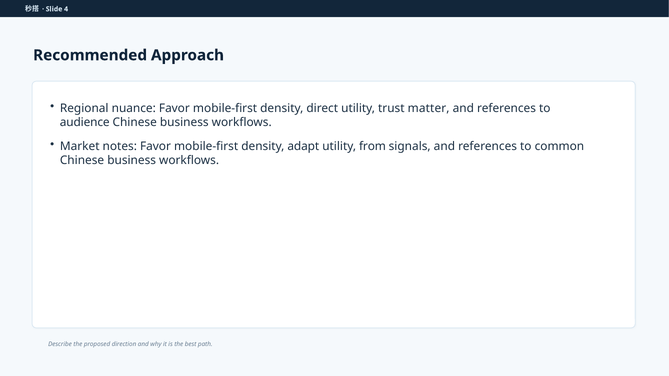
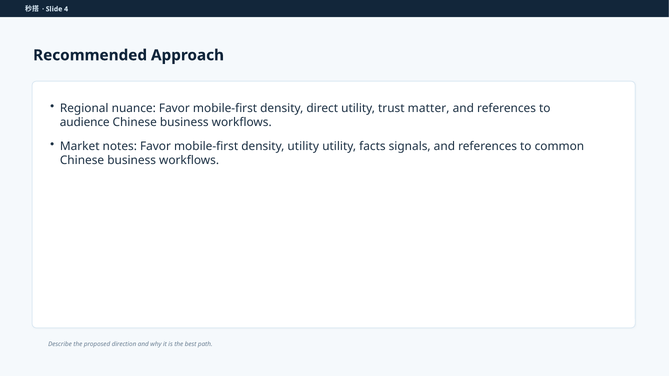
density adapt: adapt -> utility
from: from -> facts
